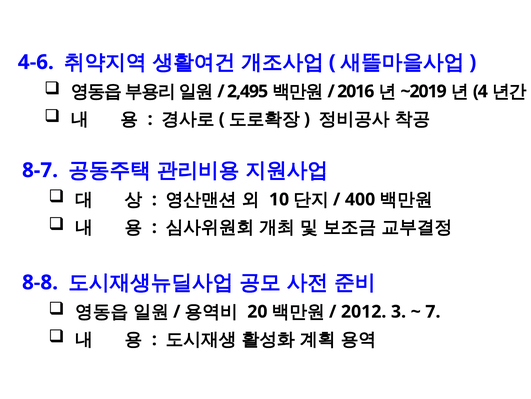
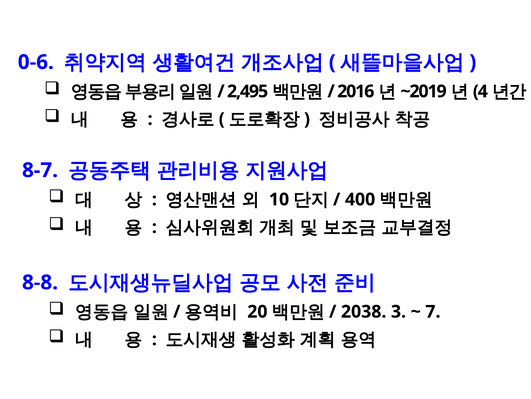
4-6: 4-6 -> 0-6
2012: 2012 -> 2038
